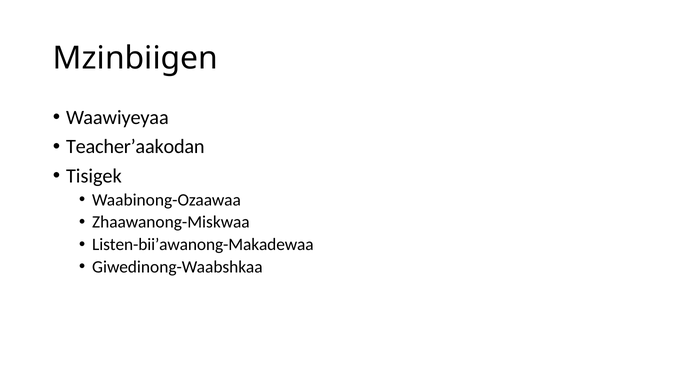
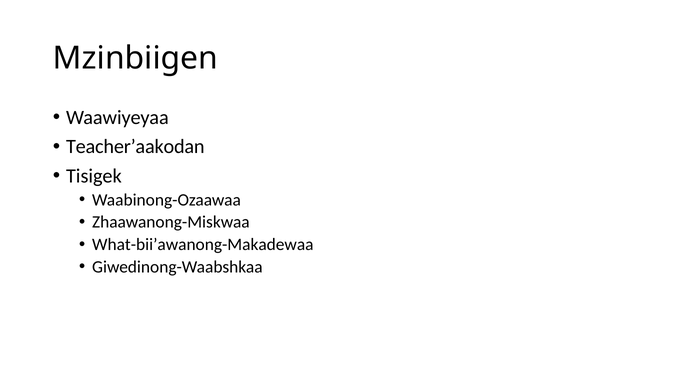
Listen-bii’awanong-Makadewaa: Listen-bii’awanong-Makadewaa -> What-bii’awanong-Makadewaa
